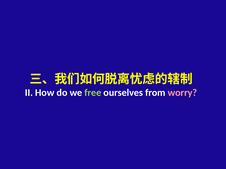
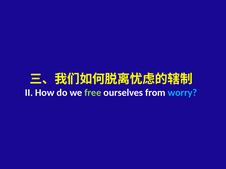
worry colour: pink -> light blue
